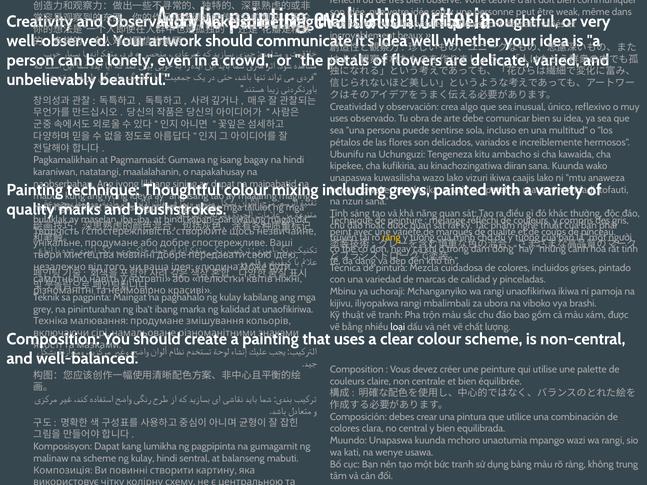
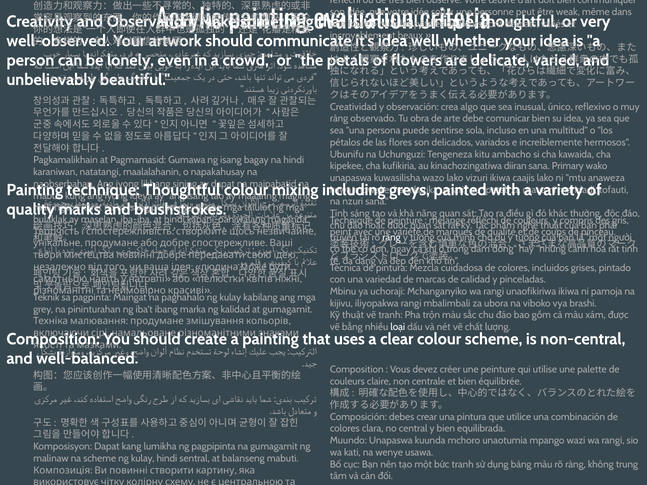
uses at (339, 119): uses -> ràng
sana Kuunda: Kuunda -> Primary
ràng at (392, 237) colour: yellow -> white
at unaofikiriwa: unaofikiriwa -> gumagamit
